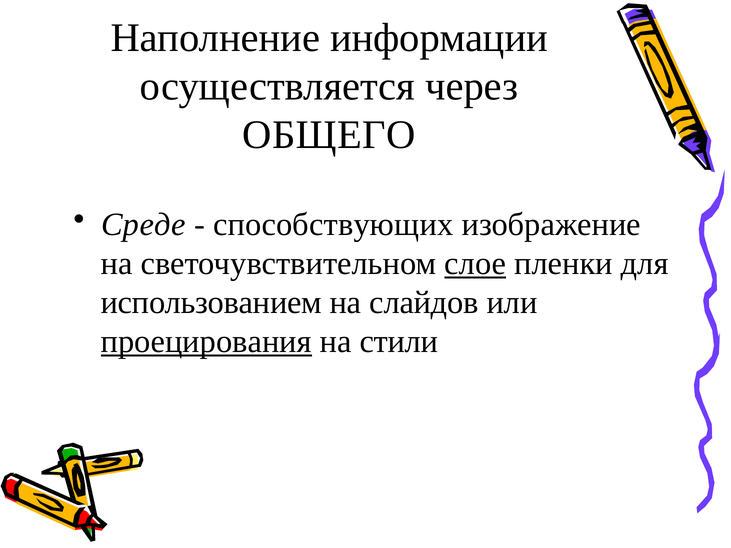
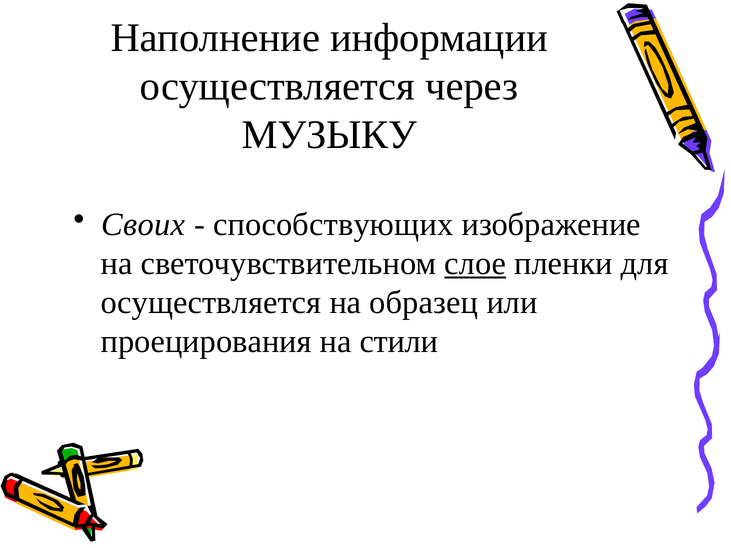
ОБЩЕГО: ОБЩЕГО -> МУЗЫКУ
Среде: Среде -> Своих
использованием at (211, 303): использованием -> осуществляется
слайдов: слайдов -> образец
проецирования underline: present -> none
